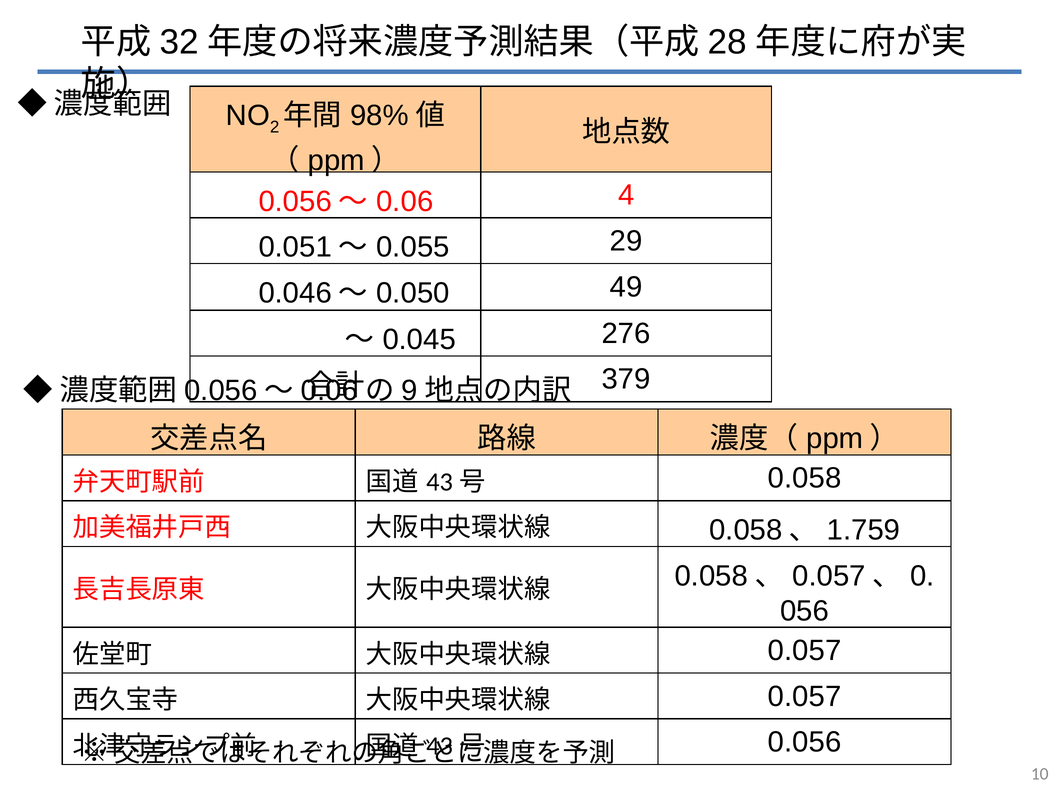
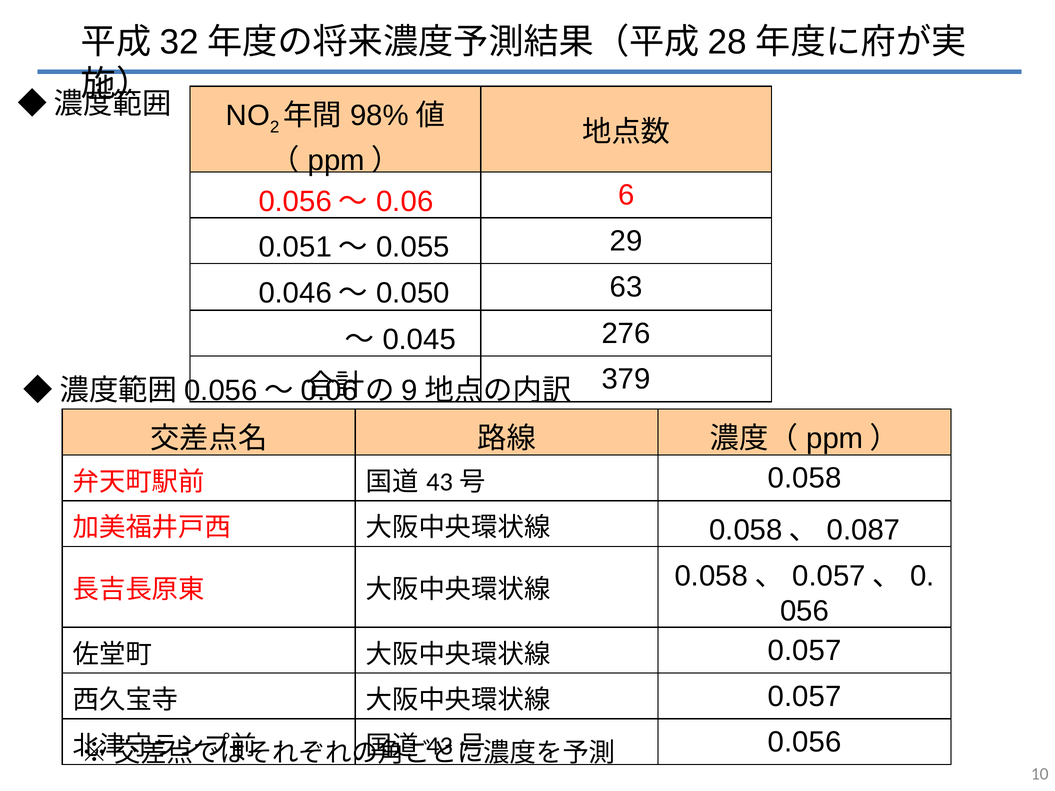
4: 4 -> 6
49: 49 -> 63
1.759: 1.759 -> 0.087
